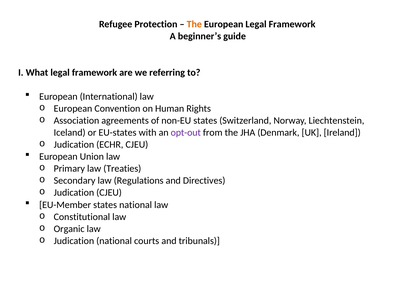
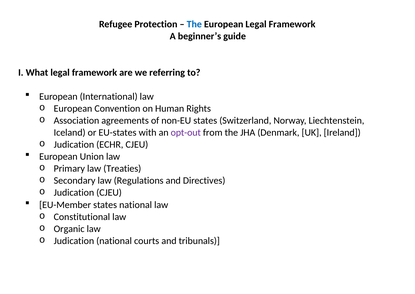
The at (194, 24) colour: orange -> blue
